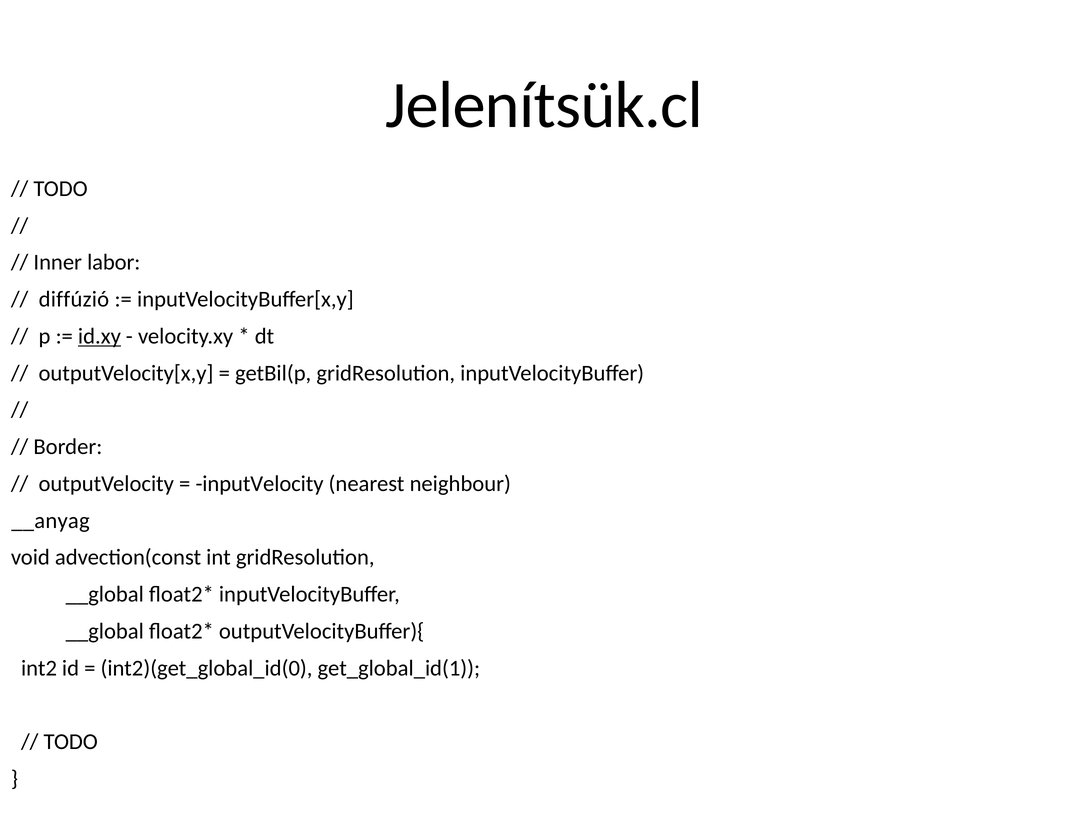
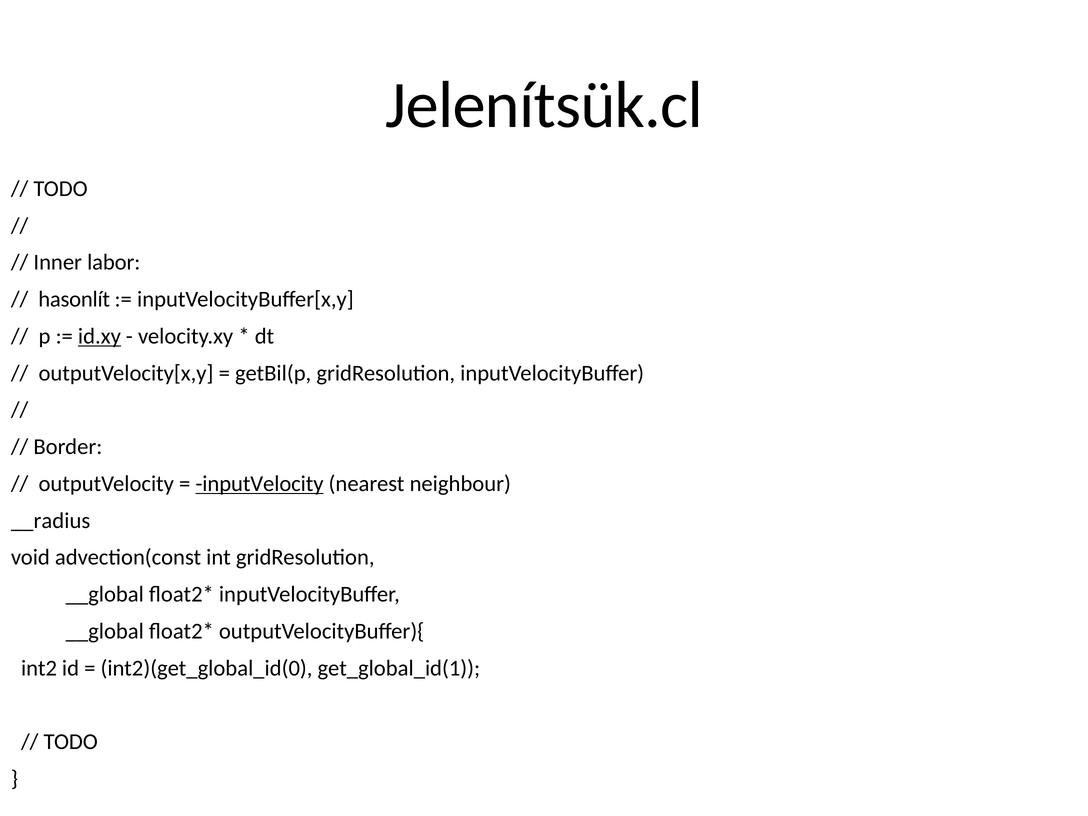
diffúzió: diffúzió -> hasonlít
inputVelocity underline: none -> present
__anyag: __anyag -> __radius
